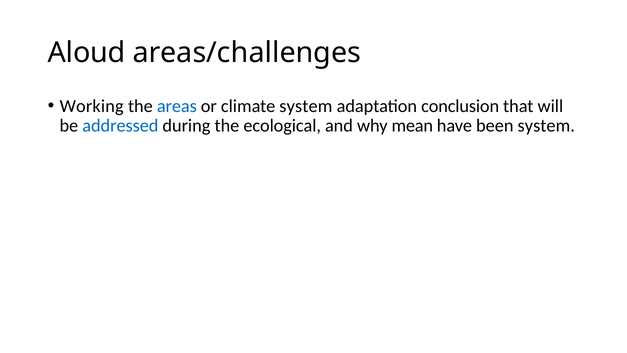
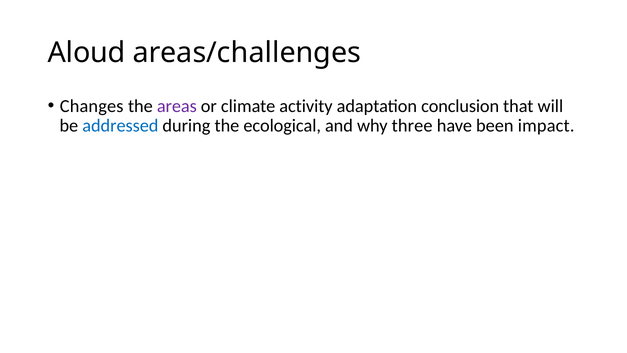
Working: Working -> Changes
areas colour: blue -> purple
climate system: system -> activity
mean: mean -> three
been system: system -> impact
